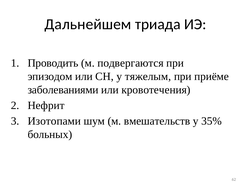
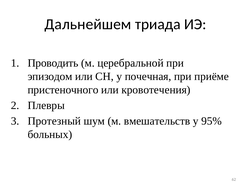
подвергаются: подвергаются -> церебральной
тяжелым: тяжелым -> почечная
заболеваниями: заболеваниями -> пристеночного
Нефрит: Нефрит -> Плевры
Изотопами: Изотопами -> Протезный
35%: 35% -> 95%
